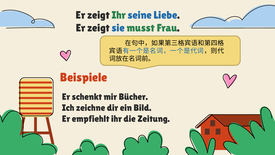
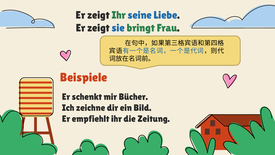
musst: musst -> bringt
